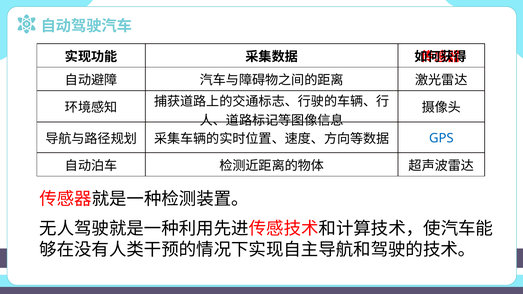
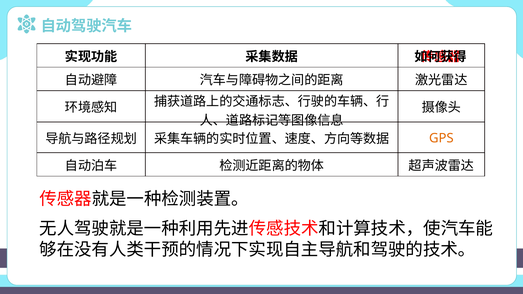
GPS colour: blue -> orange
